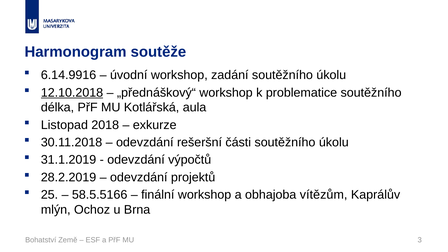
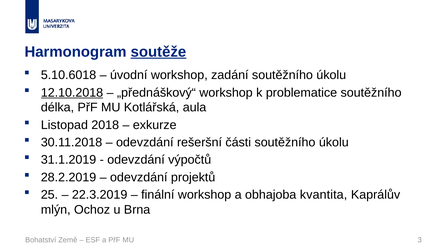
soutěže underline: none -> present
6.14.9916: 6.14.9916 -> 5.10.6018
58.5.5166: 58.5.5166 -> 22.3.2019
vítězům: vítězům -> kvantita
